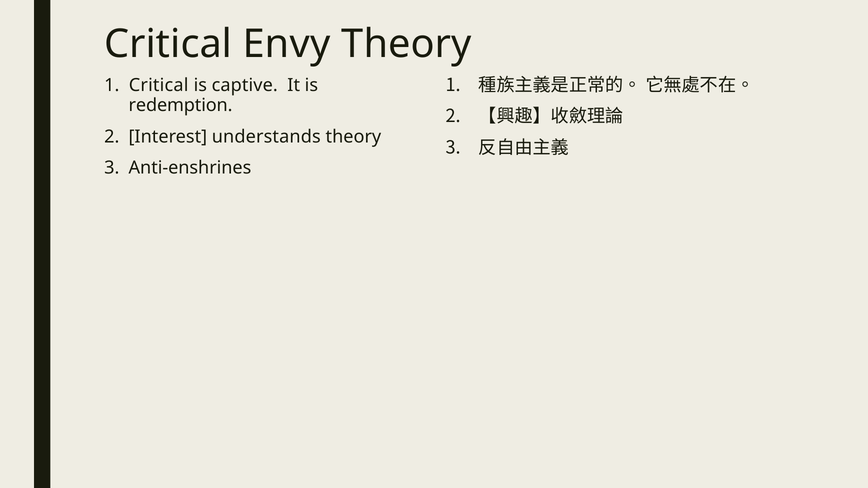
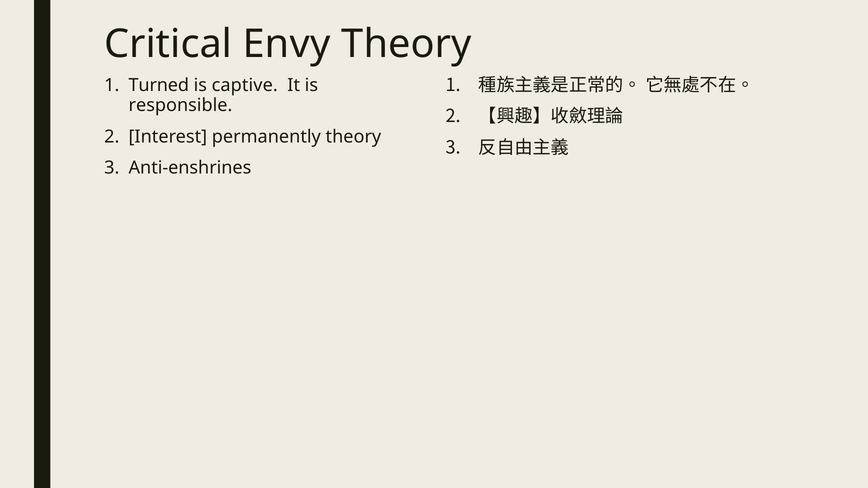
Critical at (159, 85): Critical -> Turned
redemption: redemption -> responsible
understands: understands -> permanently
